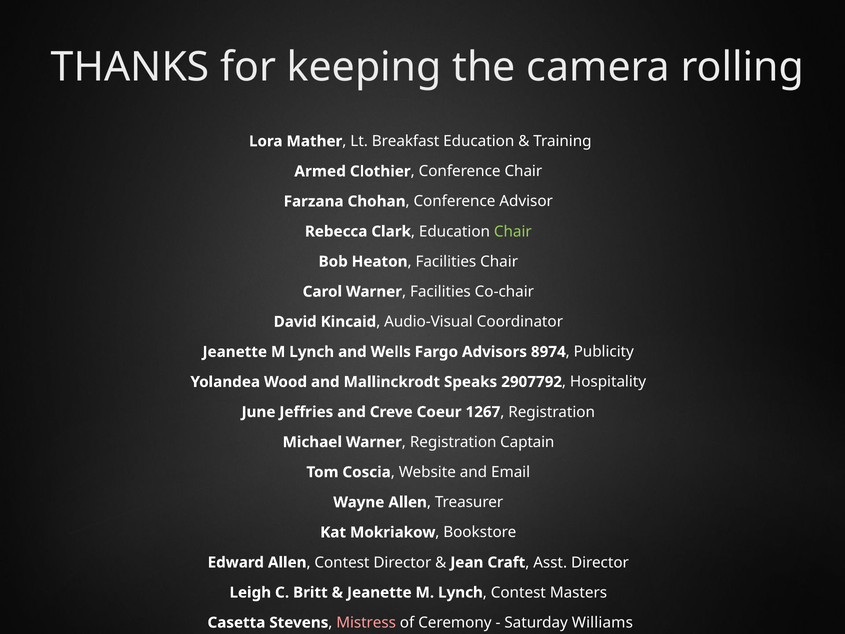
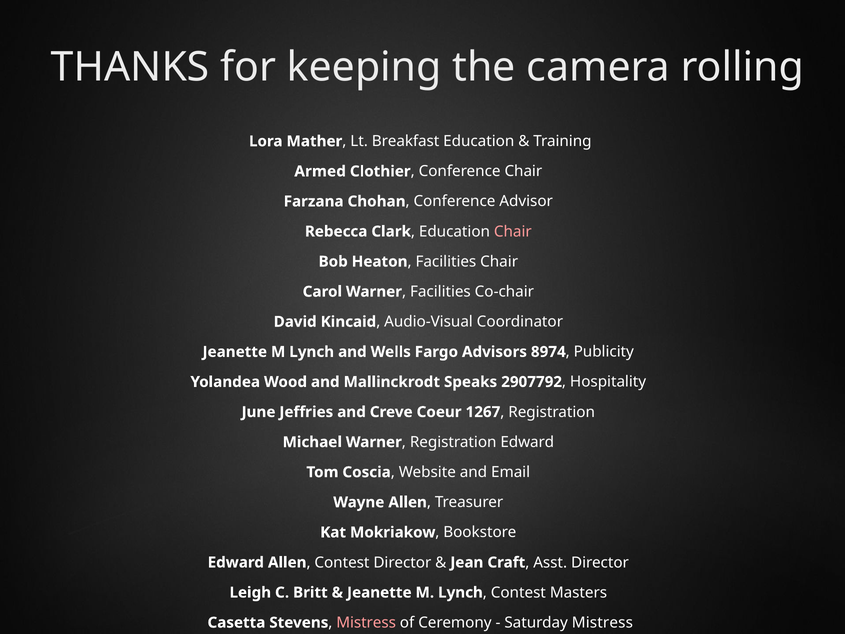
Chair at (513, 231) colour: light green -> pink
Registration Captain: Captain -> Edward
Saturday Williams: Williams -> Mistress
